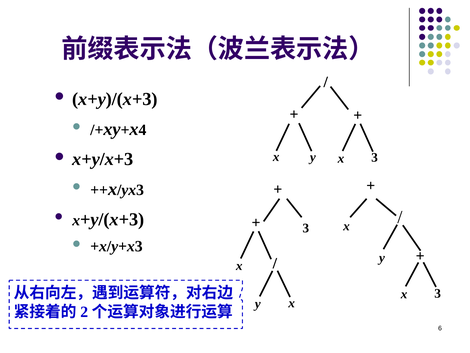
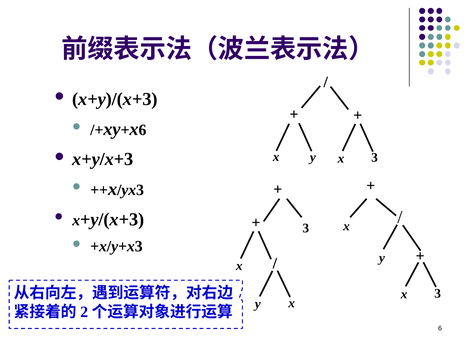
x 4: 4 -> 6
